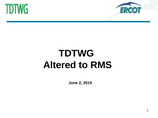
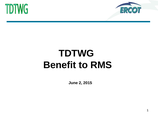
Altered: Altered -> Benefit
